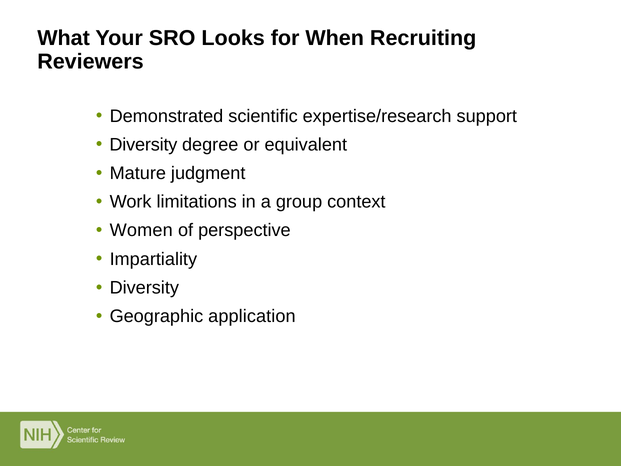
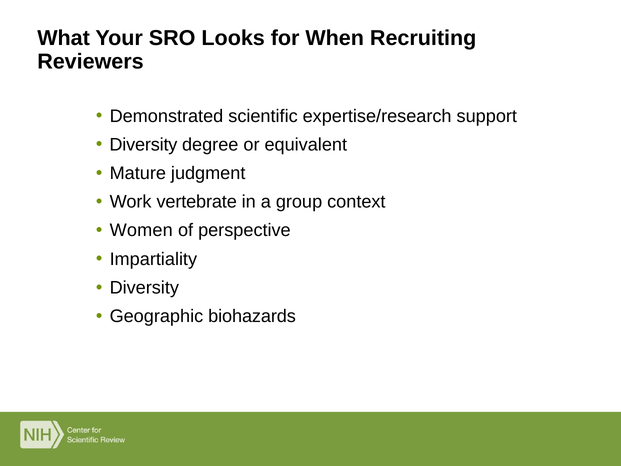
limitations: limitations -> vertebrate
application: application -> biohazards
